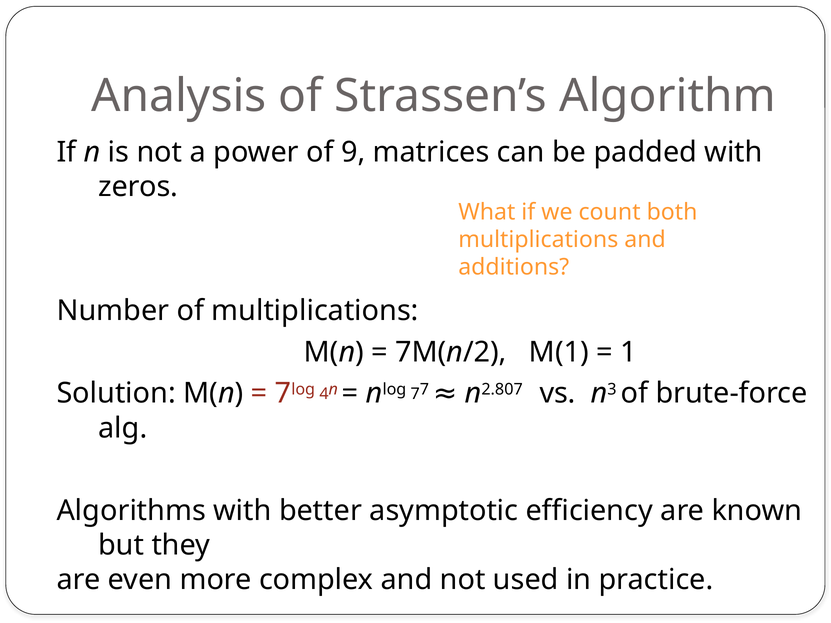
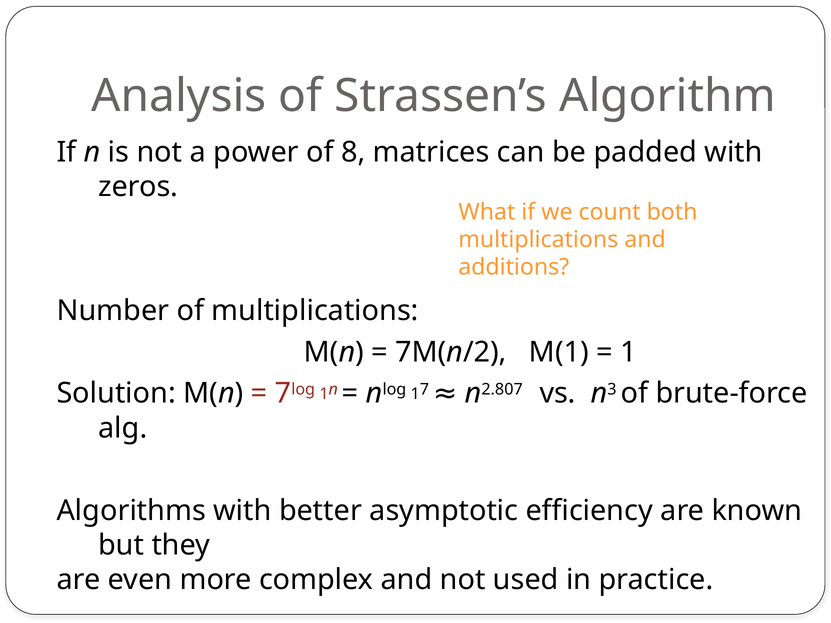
9: 9 -> 8
7log 4: 4 -> 1
nlog 7: 7 -> 1
